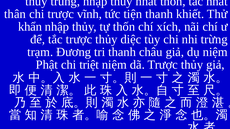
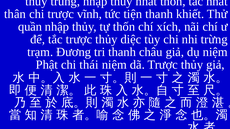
khẩn: khẩn -> quần
triệt: triệt -> thái
